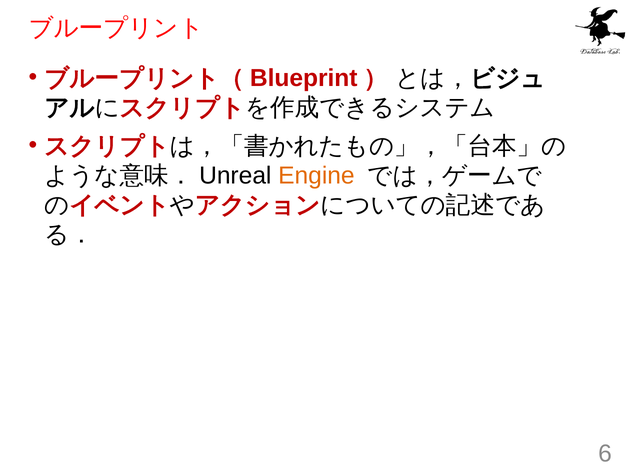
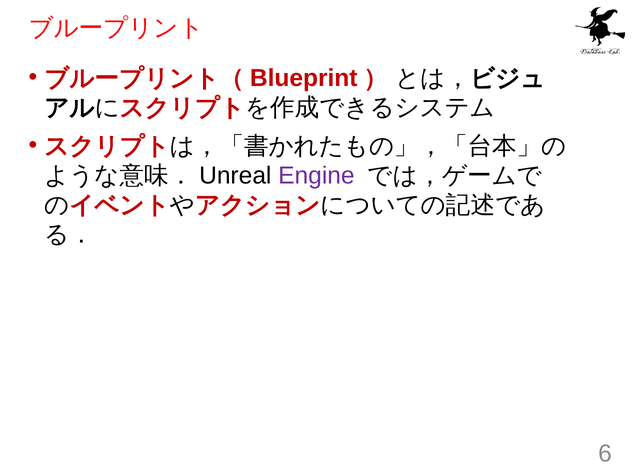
Engine colour: orange -> purple
